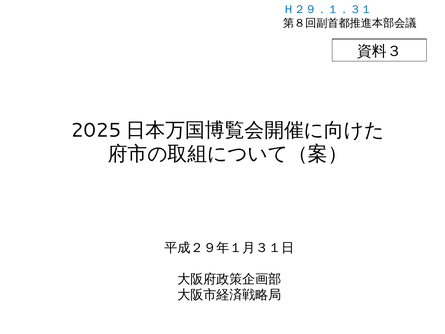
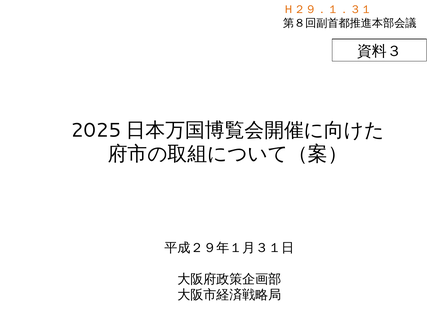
Ｈ２９．１．３１ colour: blue -> orange
